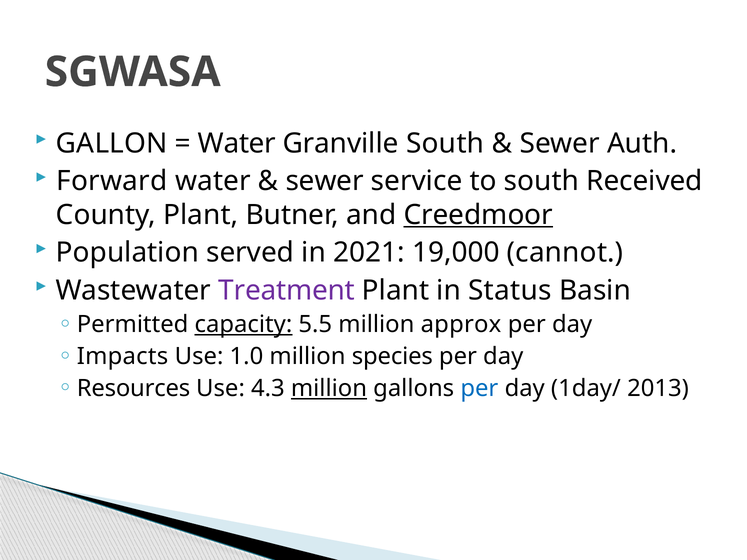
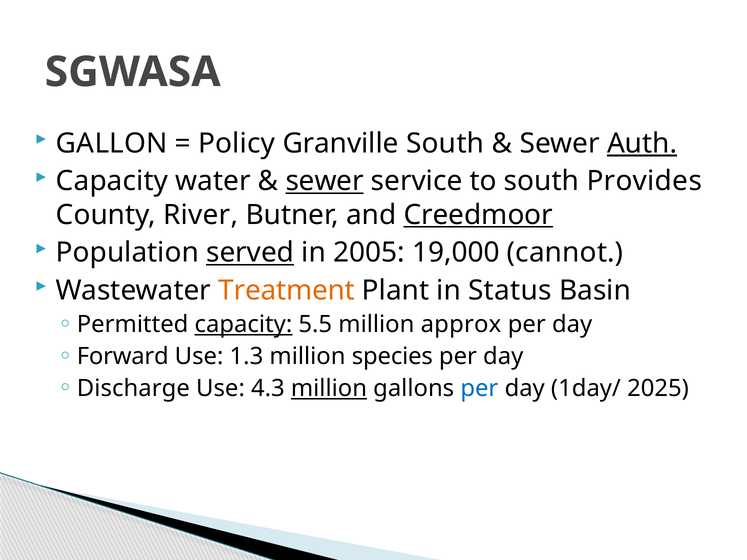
Water at (237, 143): Water -> Policy
Auth underline: none -> present
Forward at (112, 181): Forward -> Capacity
sewer at (325, 181) underline: none -> present
Received: Received -> Provides
County Plant: Plant -> River
served underline: none -> present
2021: 2021 -> 2005
Treatment colour: purple -> orange
Impacts: Impacts -> Forward
1.0: 1.0 -> 1.3
Resources: Resources -> Discharge
2013: 2013 -> 2025
